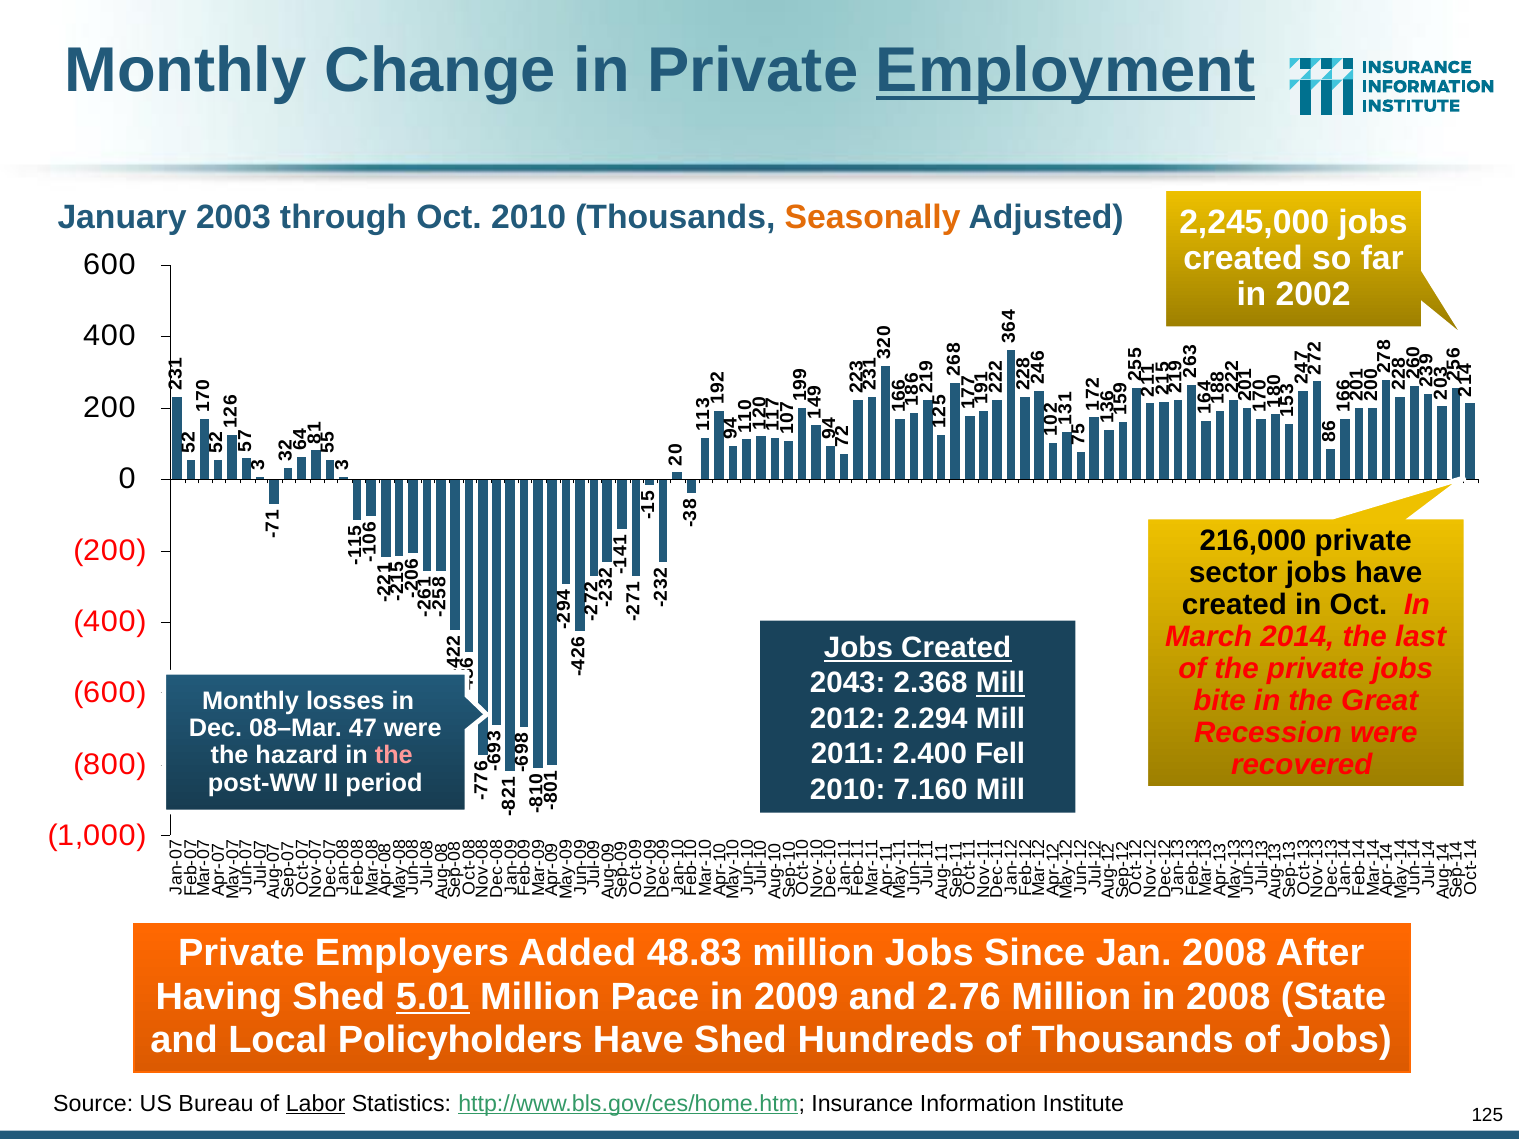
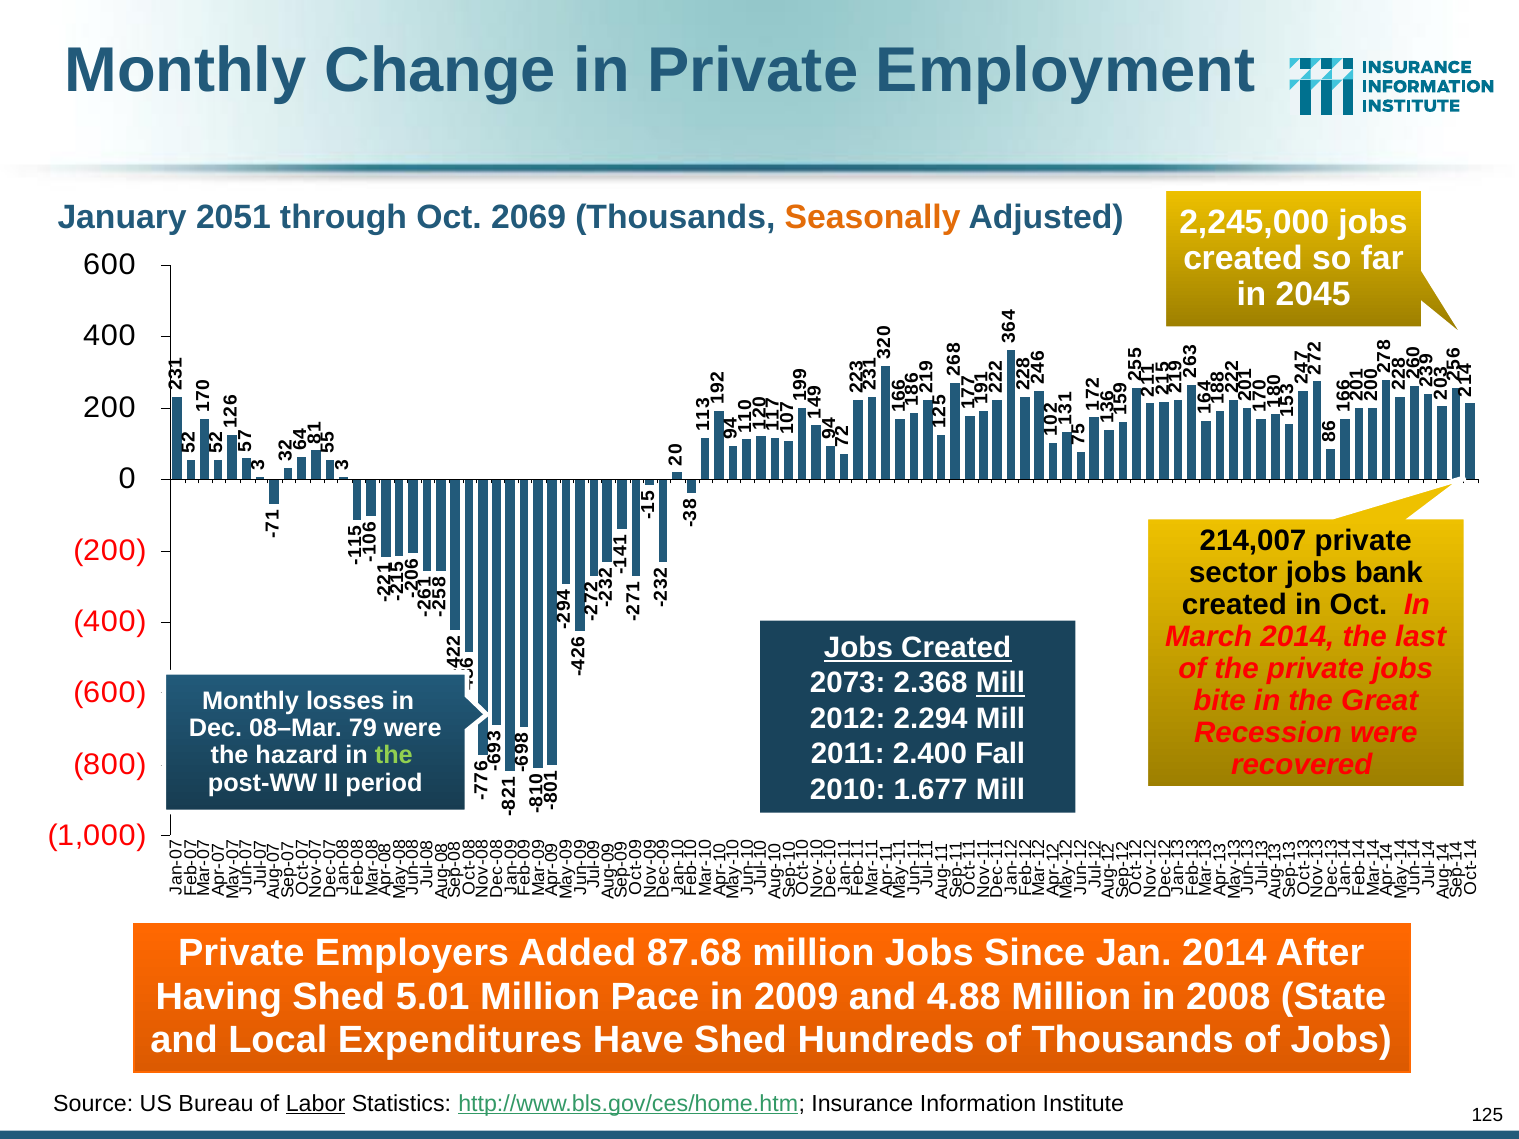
Employment underline: present -> none
2003: 2003 -> 2051
Oct 2010: 2010 -> 2069
2002: 2002 -> 2045
216,000: 216,000 -> 214,007
jobs have: have -> bank
2043: 2043 -> 2073
47: 47 -> 79
Fell: Fell -> Fall
the at (394, 756) colour: pink -> light green
7.160: 7.160 -> 1.677
48.83: 48.83 -> 87.68
Jan 2008: 2008 -> 2014
5.01 underline: present -> none
2.76: 2.76 -> 4.88
Policyholders: Policyholders -> Expenditures
